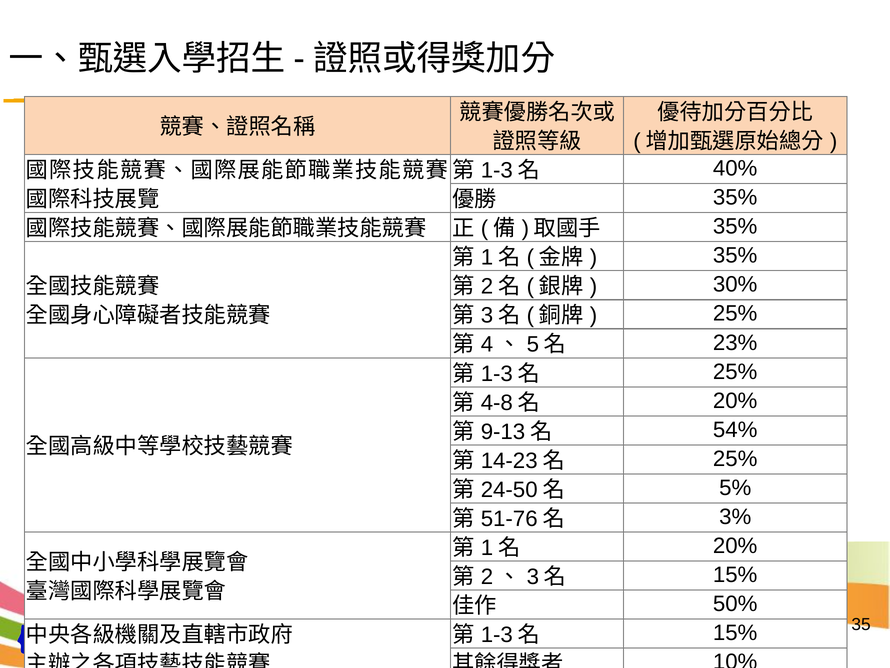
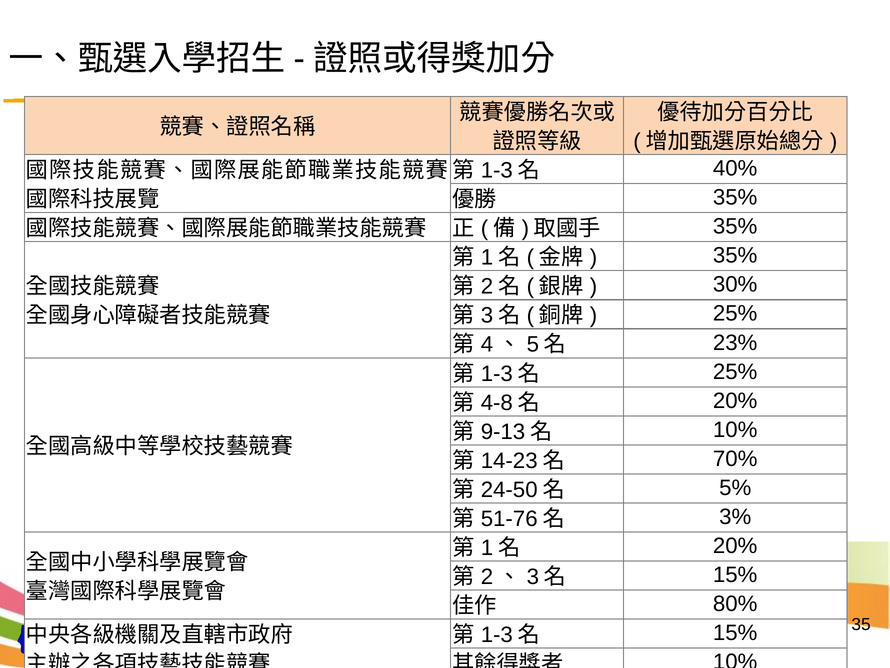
54% at (735, 429): 54% -> 10%
25% at (735, 458): 25% -> 70%
50%: 50% -> 80%
